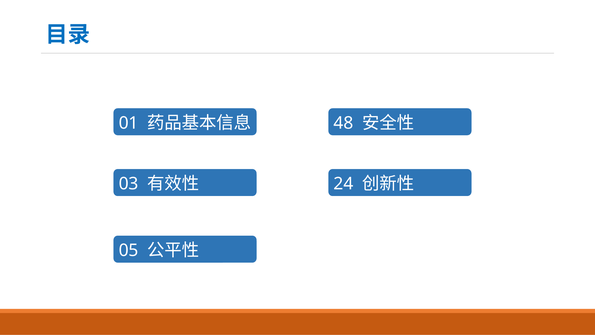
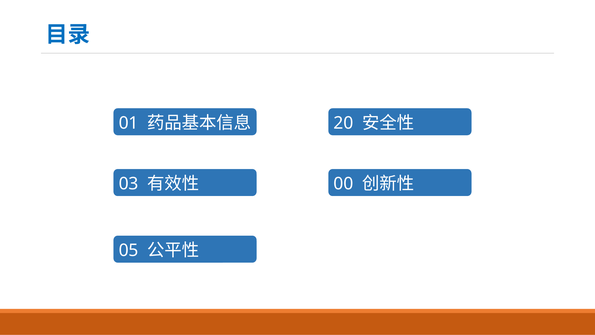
48: 48 -> 20
24: 24 -> 00
